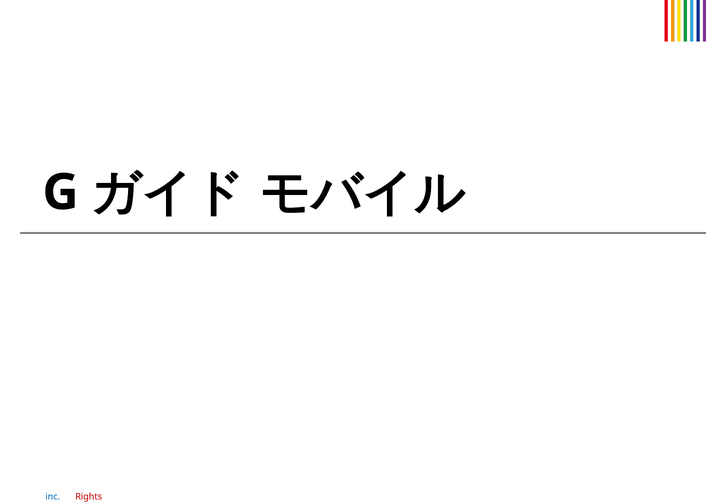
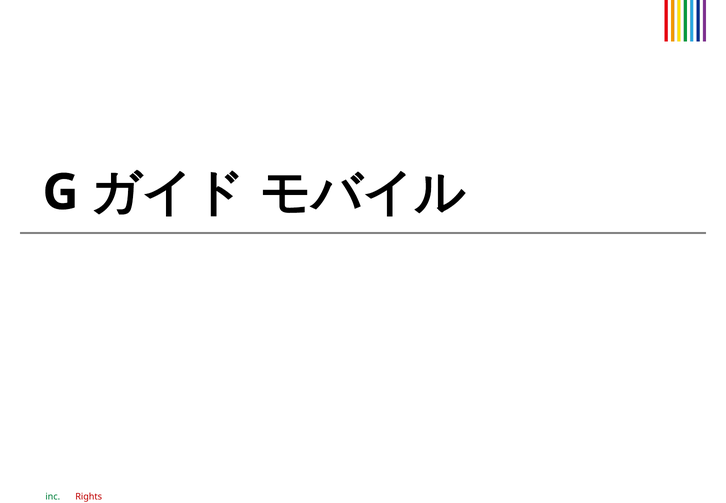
inc colour: blue -> green
